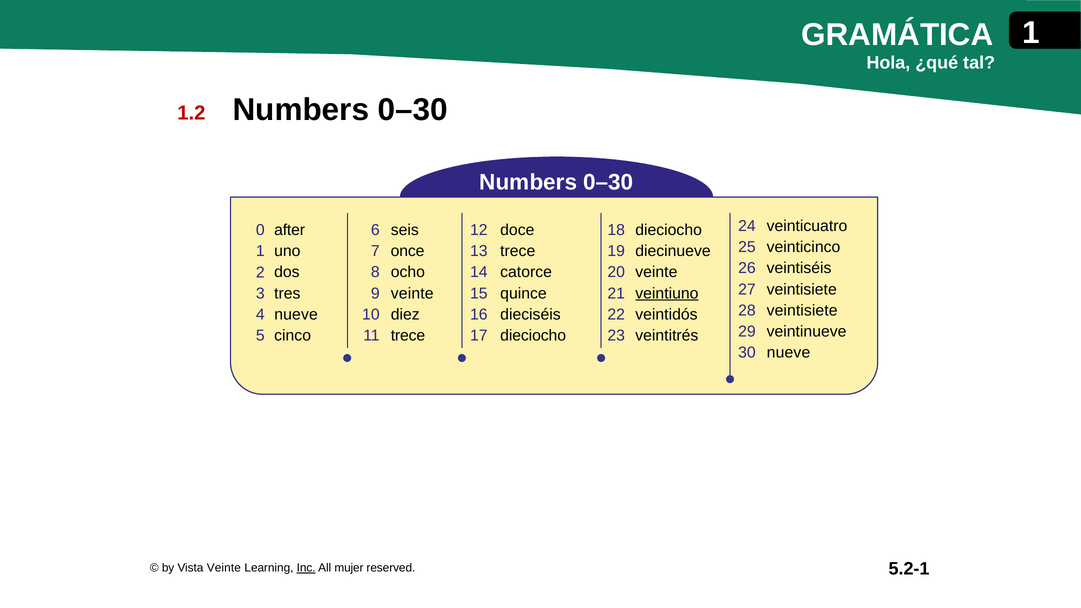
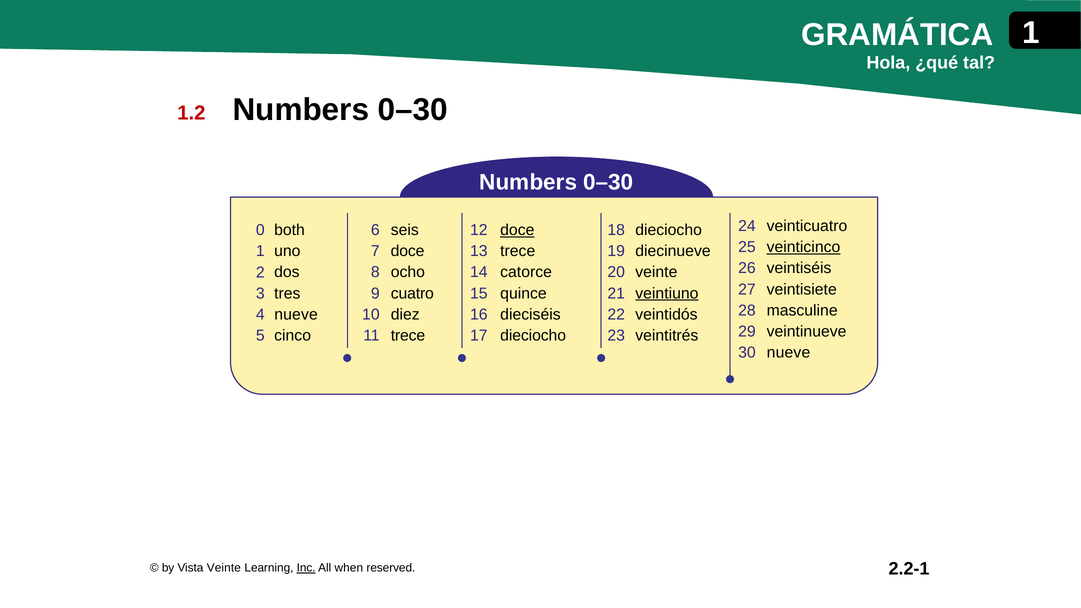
after: after -> both
doce at (517, 230) underline: none -> present
veinticinco underline: none -> present
once at (408, 251): once -> doce
veinte at (412, 293): veinte -> cuatro
veintisiete at (802, 311): veintisiete -> masculine
5.2-1: 5.2-1 -> 2.2-1
mujer: mujer -> when
